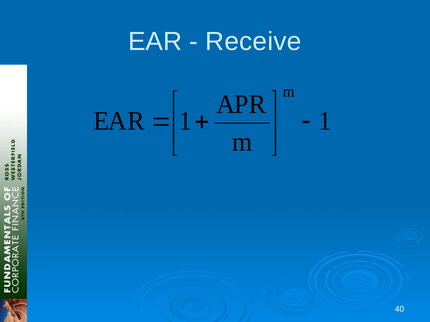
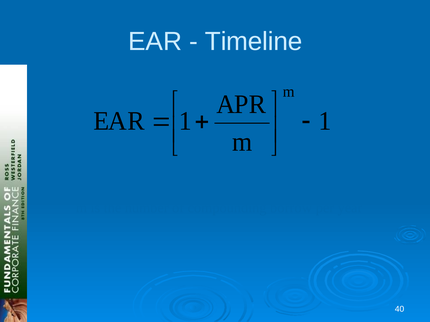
Receive: Receive -> Timeline
